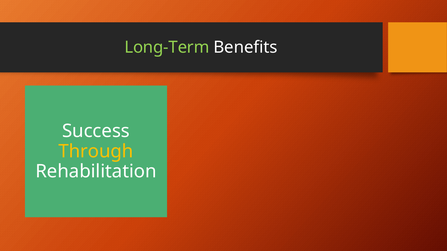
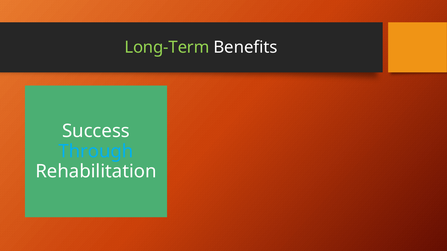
Through colour: yellow -> light blue
